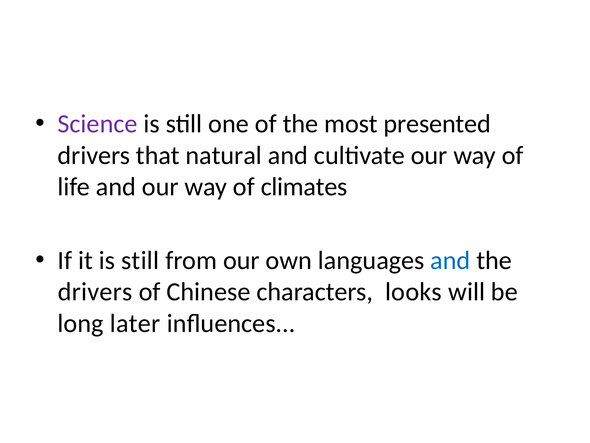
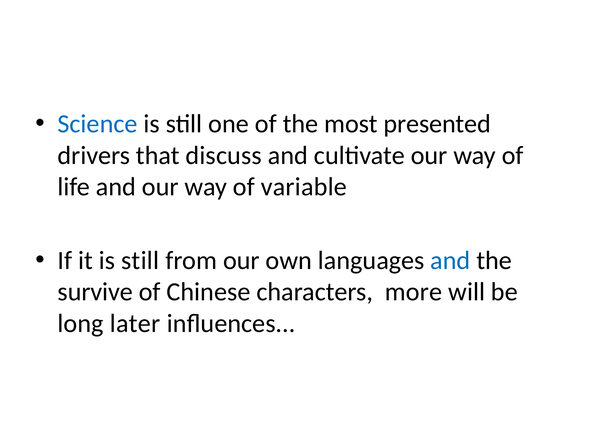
Science colour: purple -> blue
natural: natural -> discuss
climates: climates -> variable
drivers at (95, 292): drivers -> survive
looks: looks -> more
